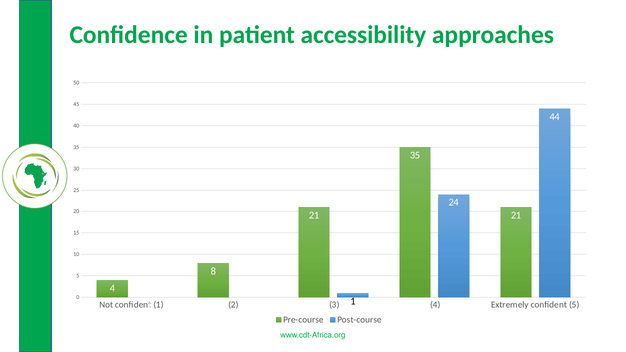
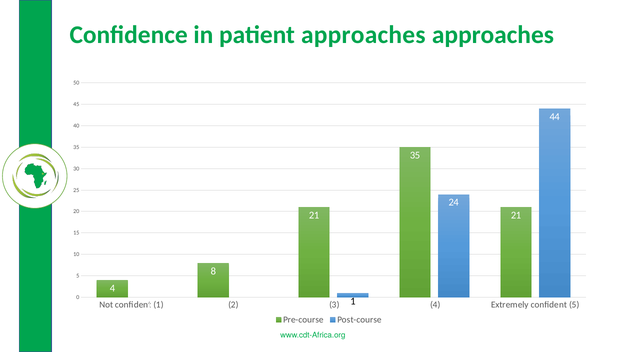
patient accessibility: accessibility -> approaches
